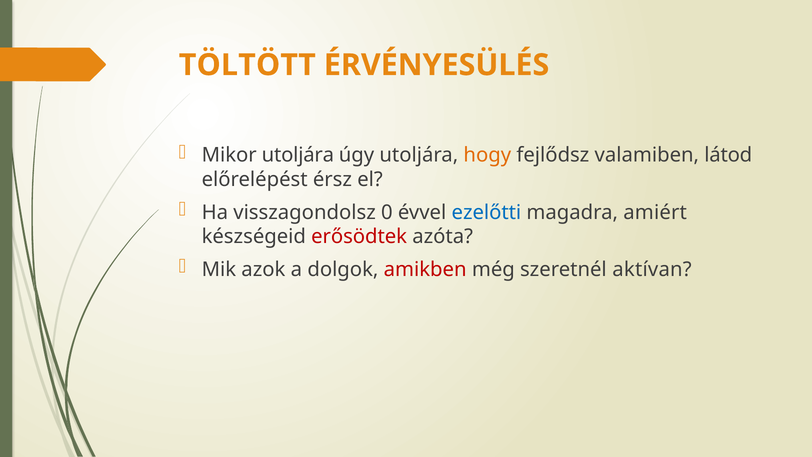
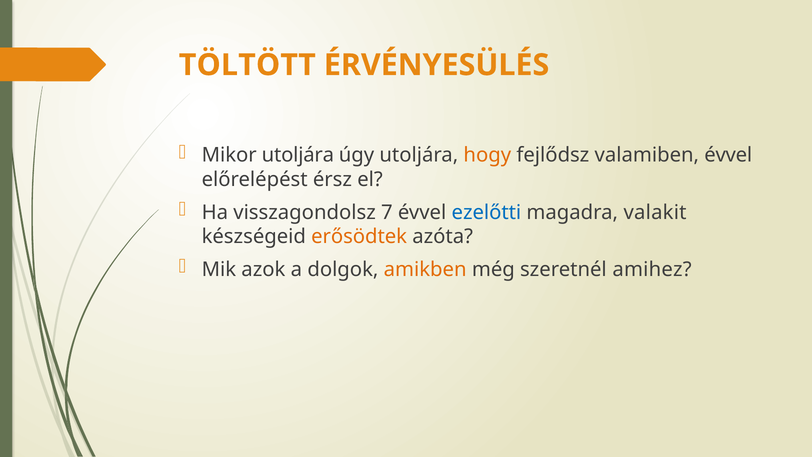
valamiben látod: látod -> évvel
0: 0 -> 7
amiért: amiért -> valakit
erősödtek colour: red -> orange
amikben colour: red -> orange
aktívan: aktívan -> amihez
